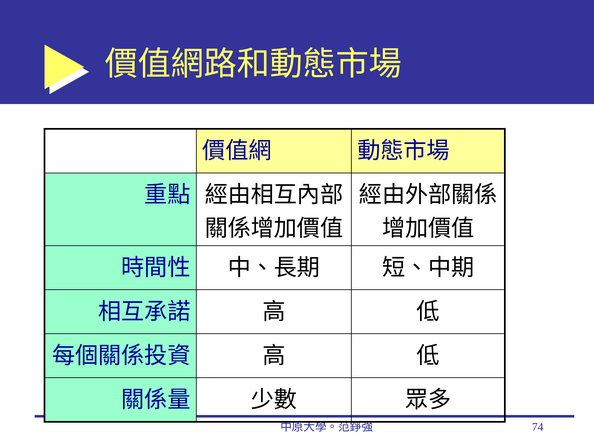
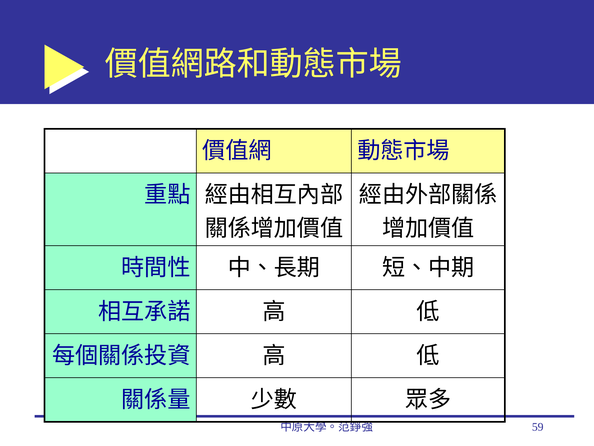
74: 74 -> 59
